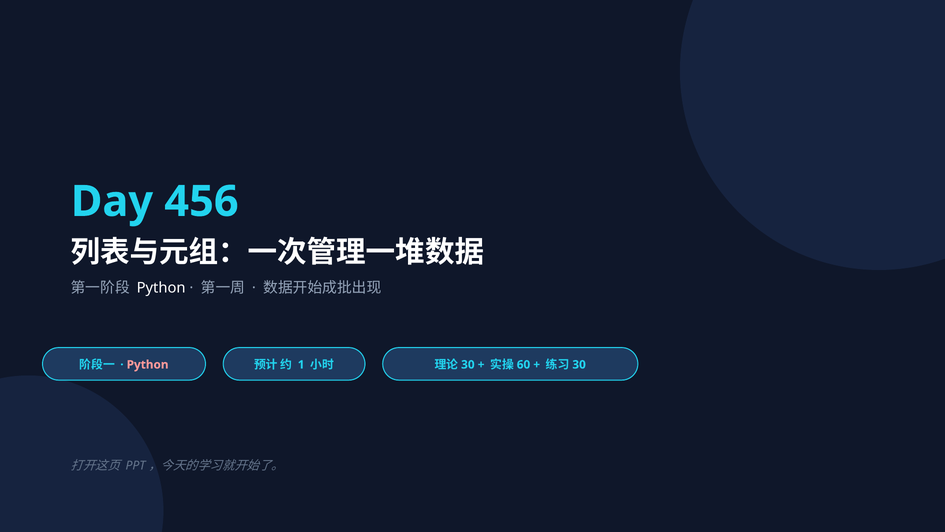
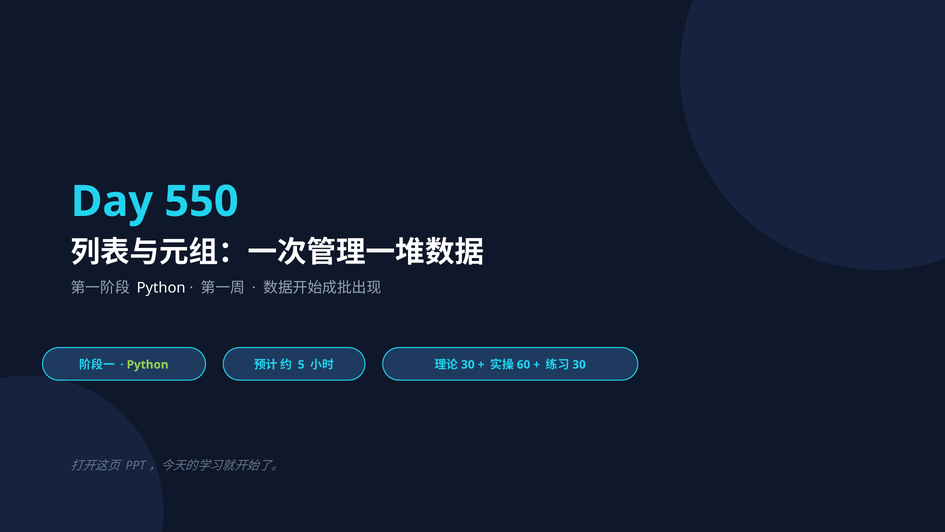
456: 456 -> 550
Python at (148, 364) colour: pink -> light green
1: 1 -> 5
